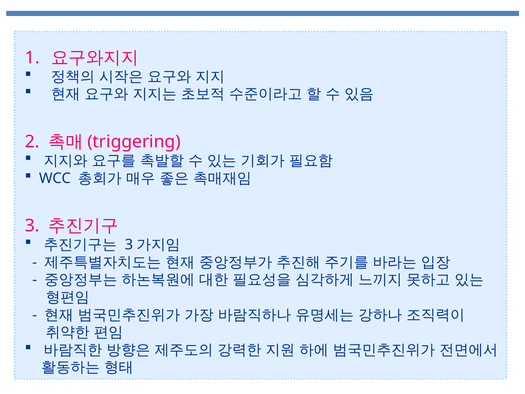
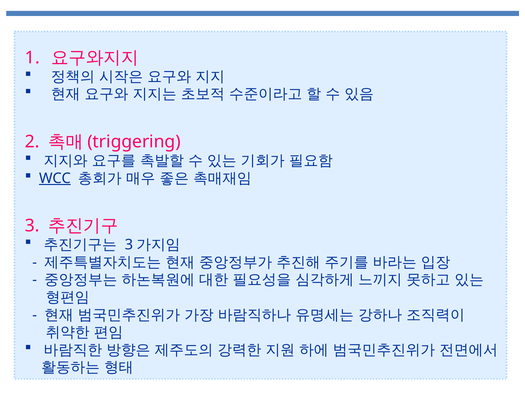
WCC underline: none -> present
